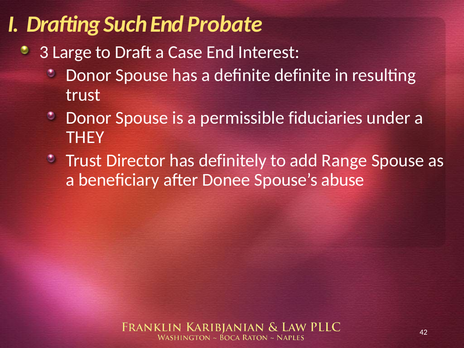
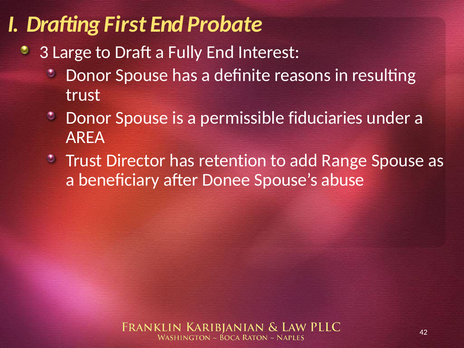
Such: Such -> First
Case: Case -> Fully
definite definite: definite -> reasons
THEY: THEY -> AREA
definitely: definitely -> retention
